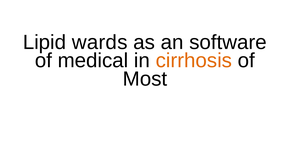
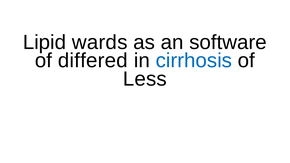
medical: medical -> differed
cirrhosis colour: orange -> blue
Most: Most -> Less
